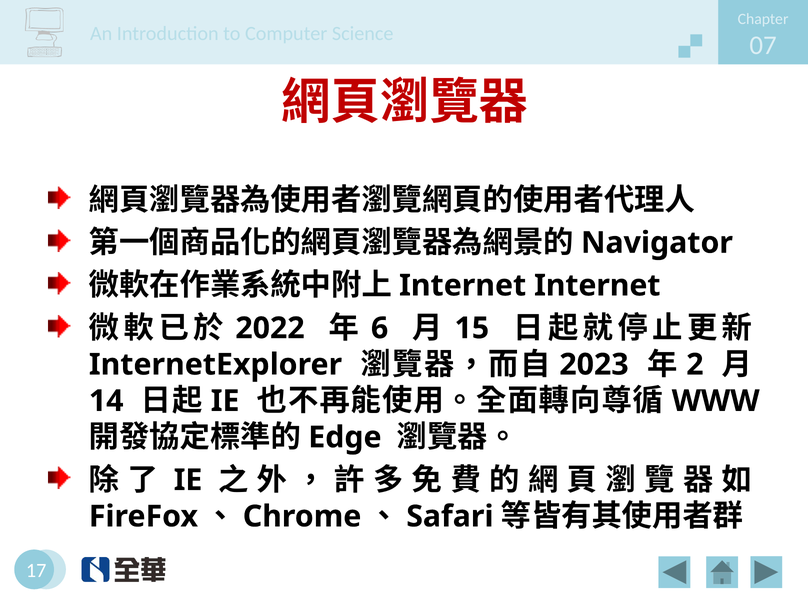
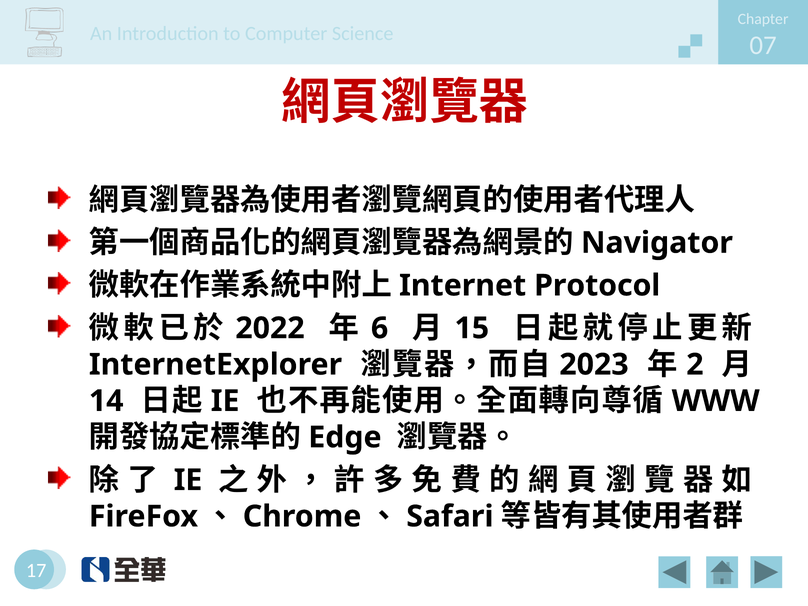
Internet at (597, 285): Internet -> Protocol
